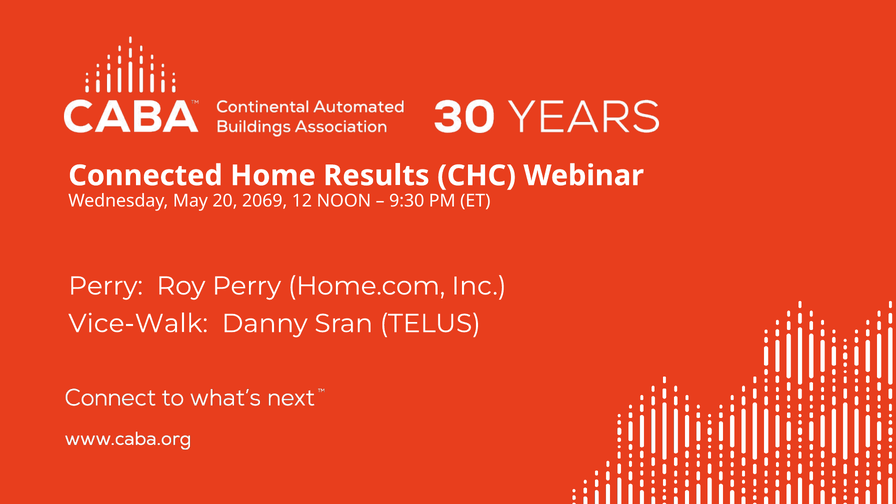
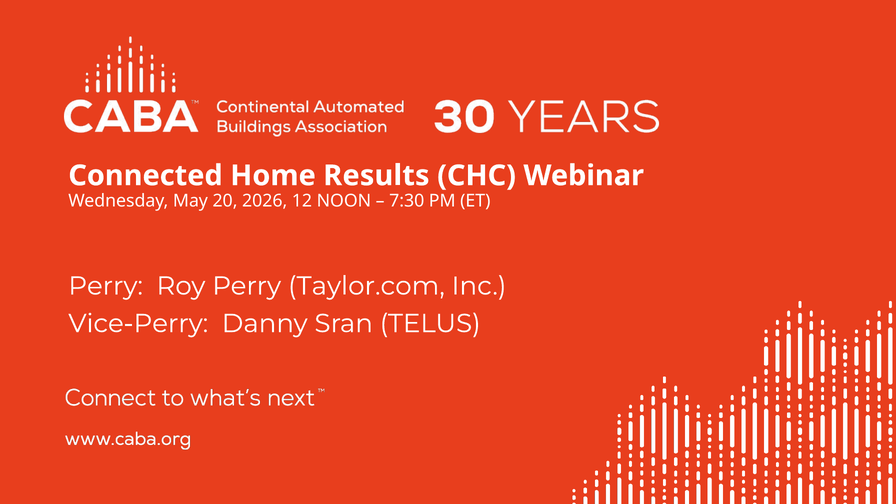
2069: 2069 -> 2026
9:30: 9:30 -> 7:30
Home.com: Home.com -> Taylor.com
Vice-Walk: Vice-Walk -> Vice-Perry
